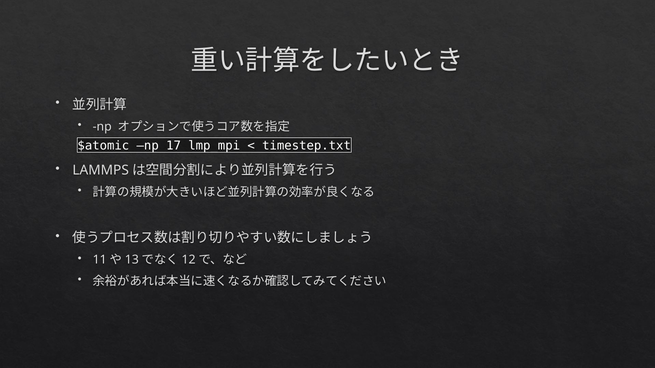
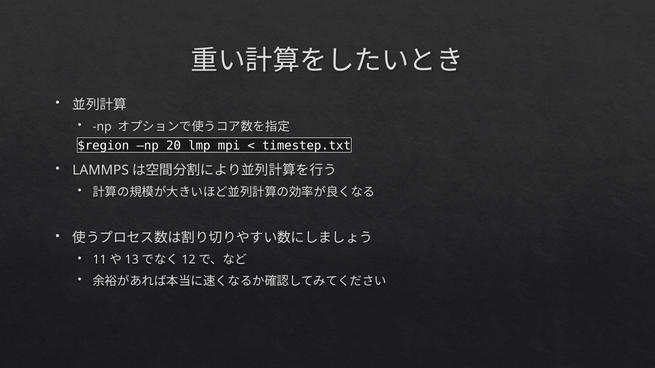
$atomic: $atomic -> $region
17: 17 -> 20
